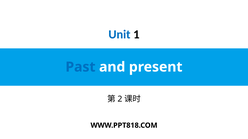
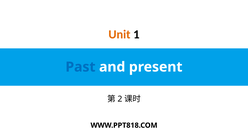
Unit colour: blue -> orange
